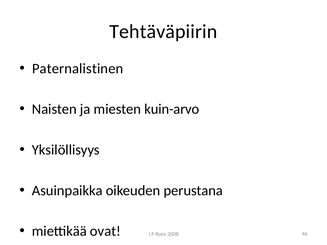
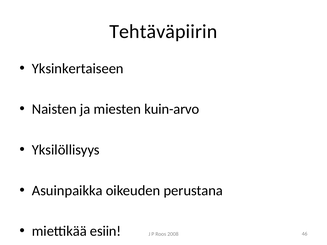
Paternalistinen: Paternalistinen -> Yksinkertaiseen
ovat: ovat -> esiin
